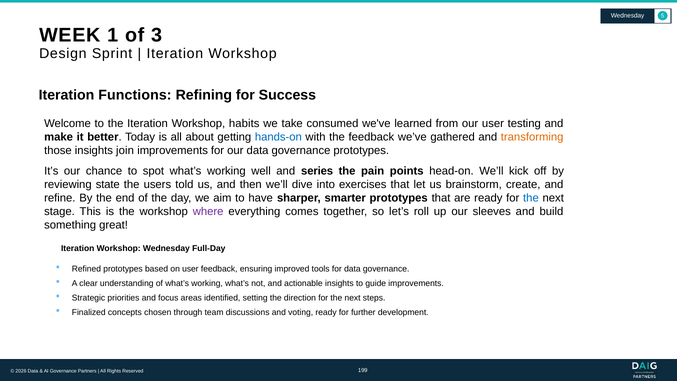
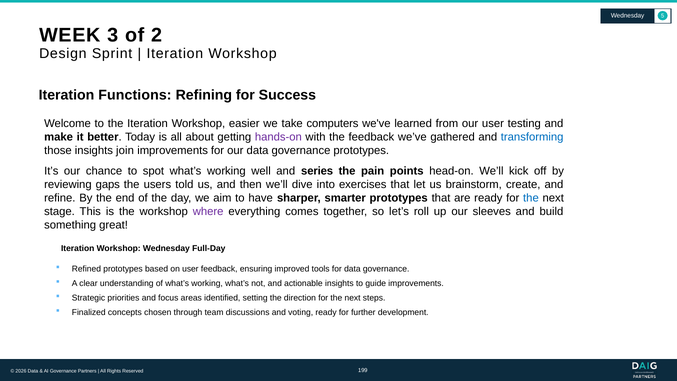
1: 1 -> 3
3: 3 -> 2
habits: habits -> easier
consumed: consumed -> computers
hands-on colour: blue -> purple
transforming colour: orange -> blue
state: state -> gaps
